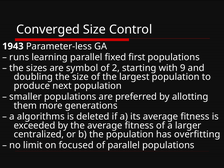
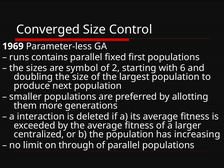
1943: 1943 -> 1969
learning: learning -> contains
9: 9 -> 6
algorithms: algorithms -> interaction
overfitting: overfitting -> increasing
focused: focused -> through
